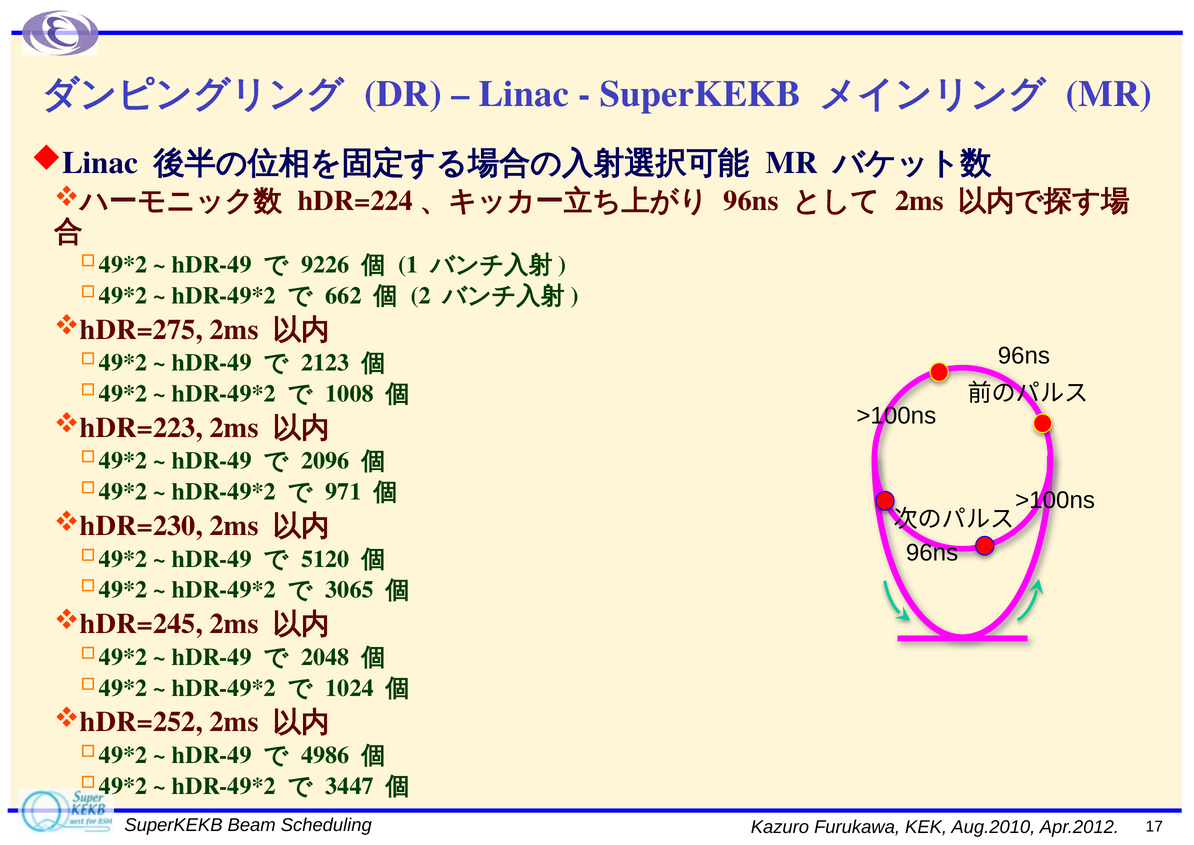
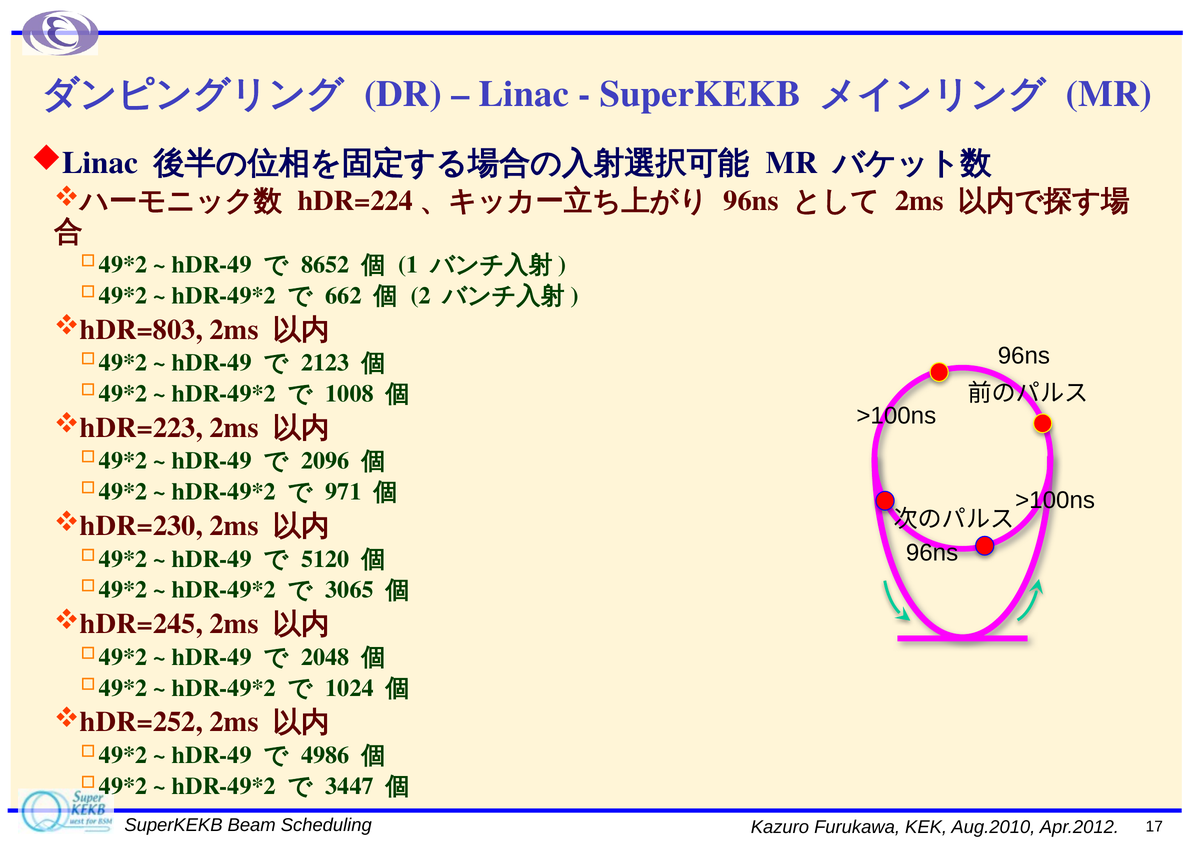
9226: 9226 -> 8652
hDR=275: hDR=275 -> hDR=803
